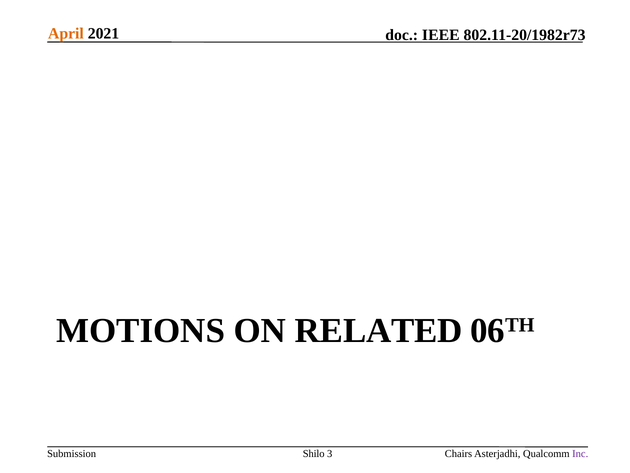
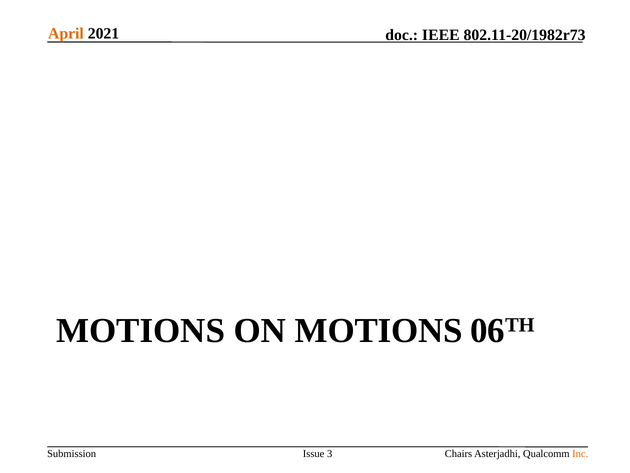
ON RELATED: RELATED -> MOTIONS
Shilo: Shilo -> Issue
Inc colour: purple -> orange
